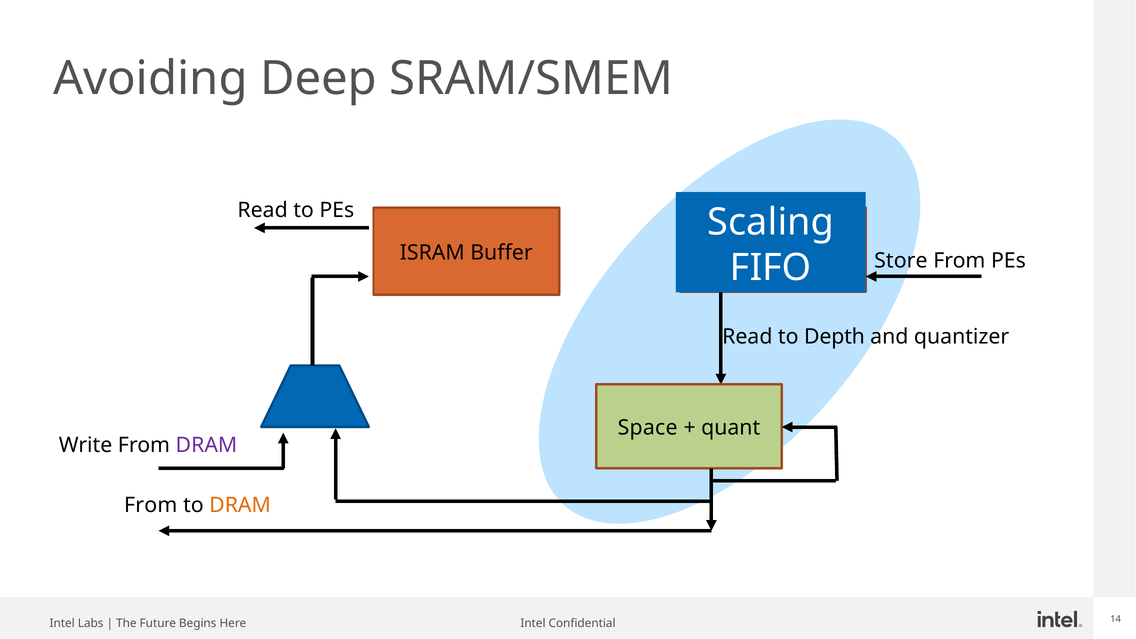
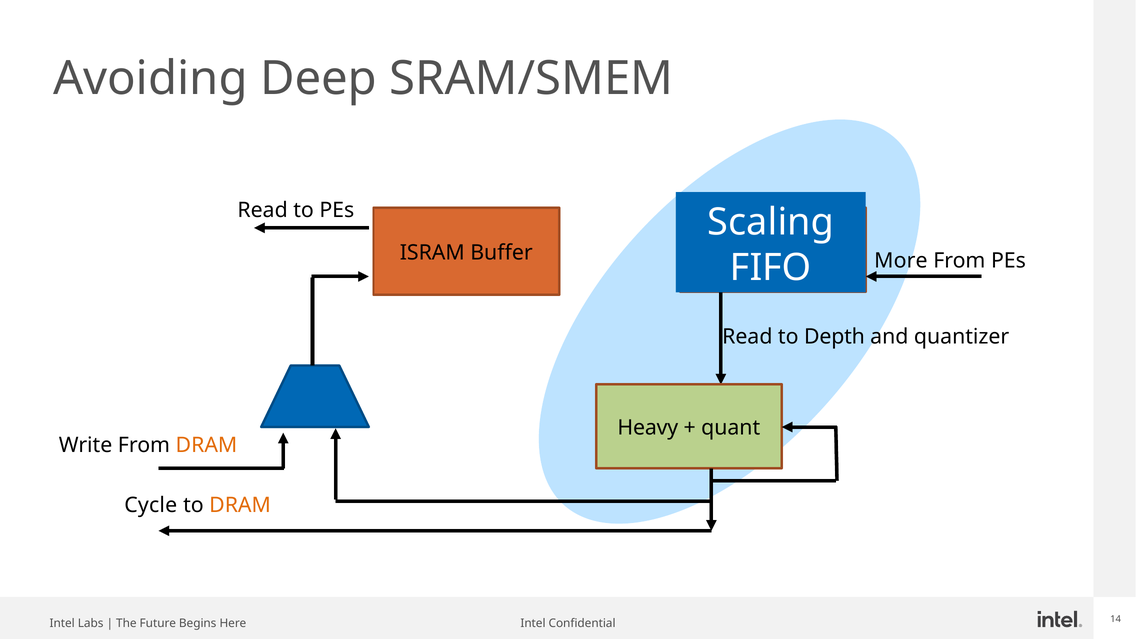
Store: Store -> More
Space: Space -> Heavy
DRAM at (206, 445) colour: purple -> orange
From at (151, 505): From -> Cycle
